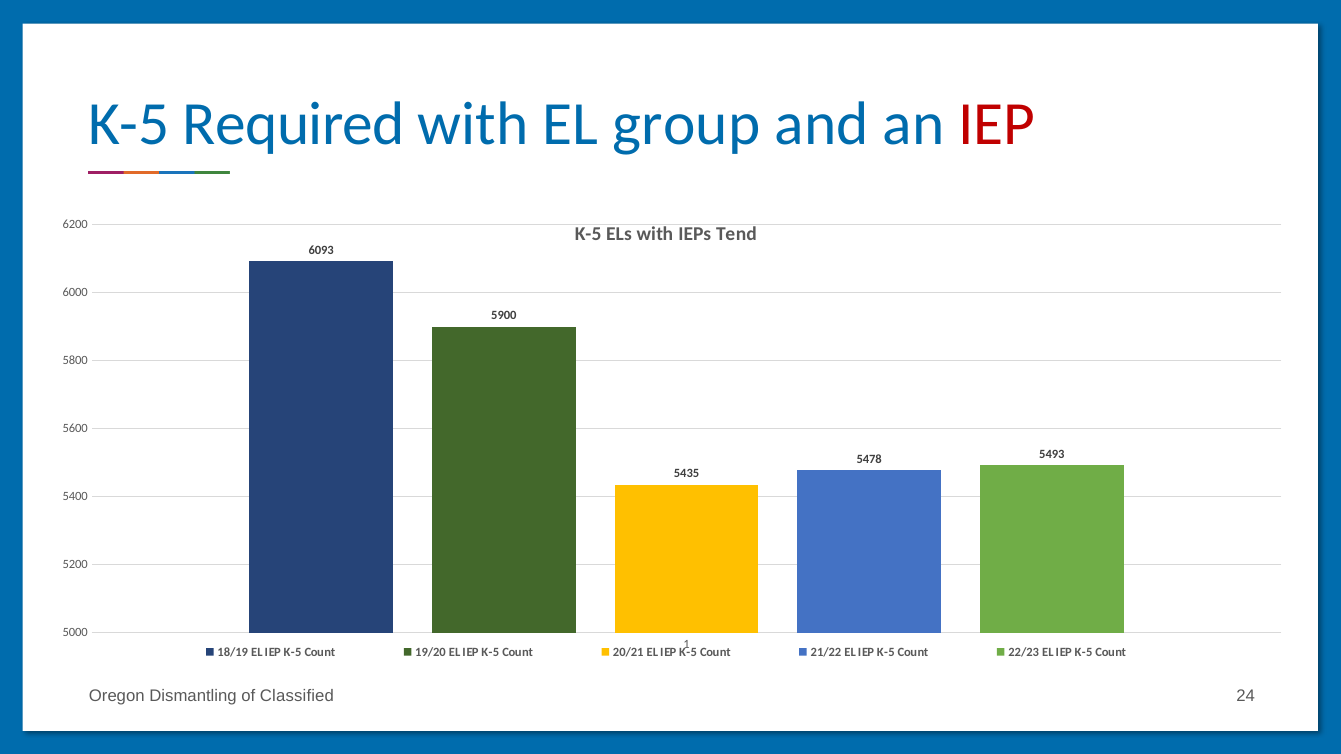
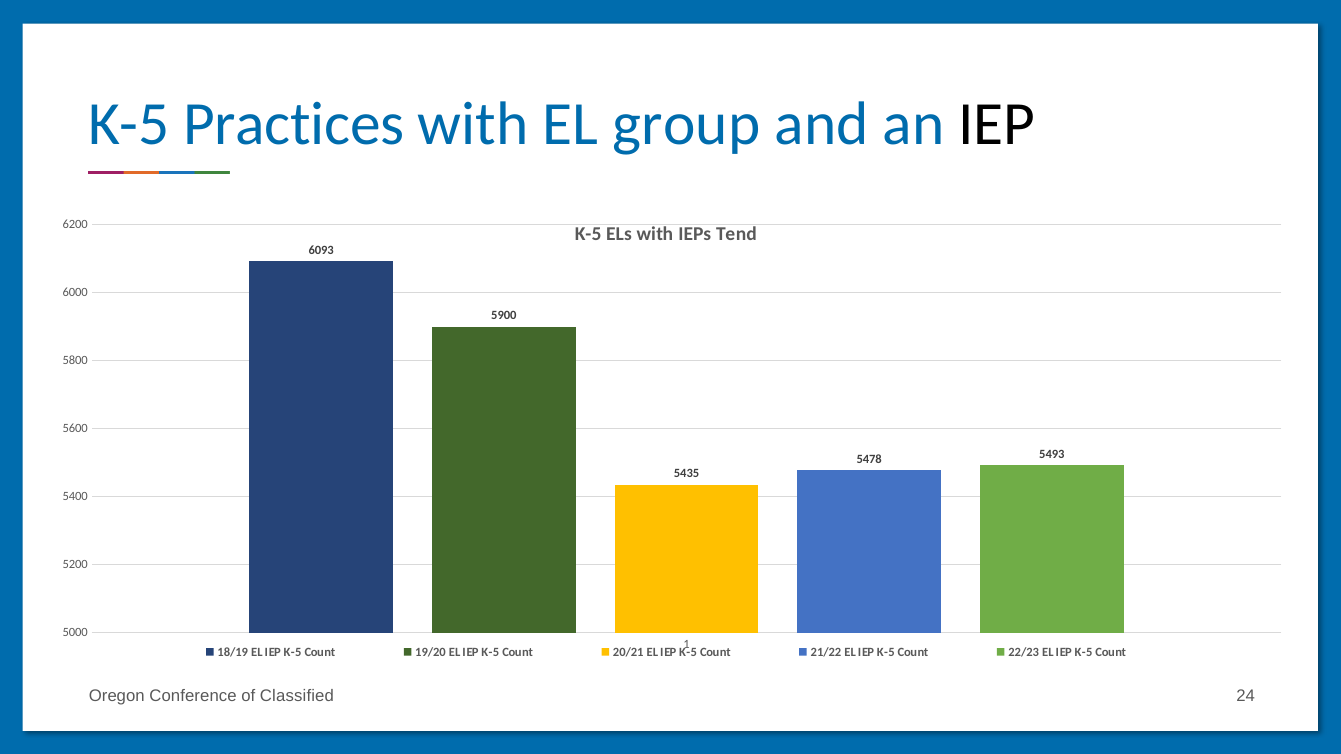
Required: Required -> Practices
IEP at (997, 125) colour: red -> black
Dismantling: Dismantling -> Conference
